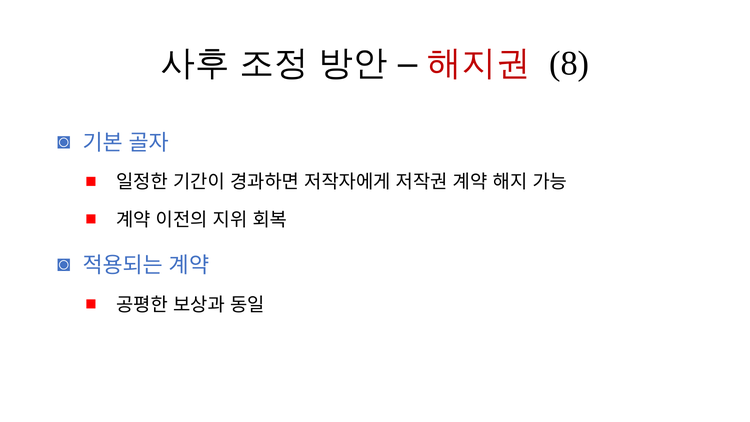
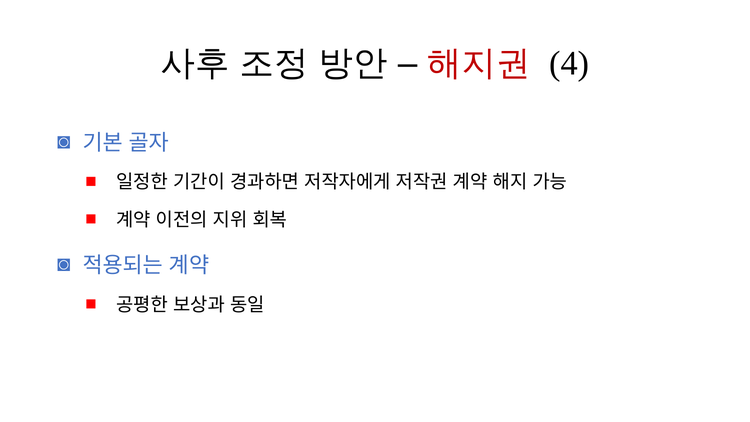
8: 8 -> 4
